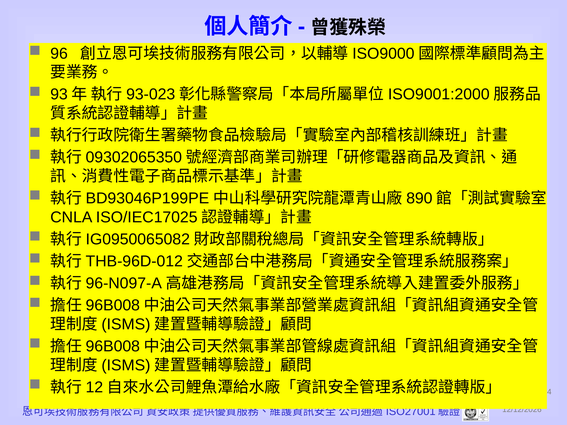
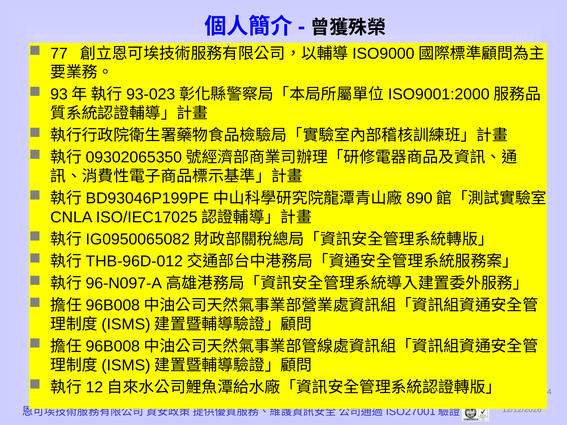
96: 96 -> 77
